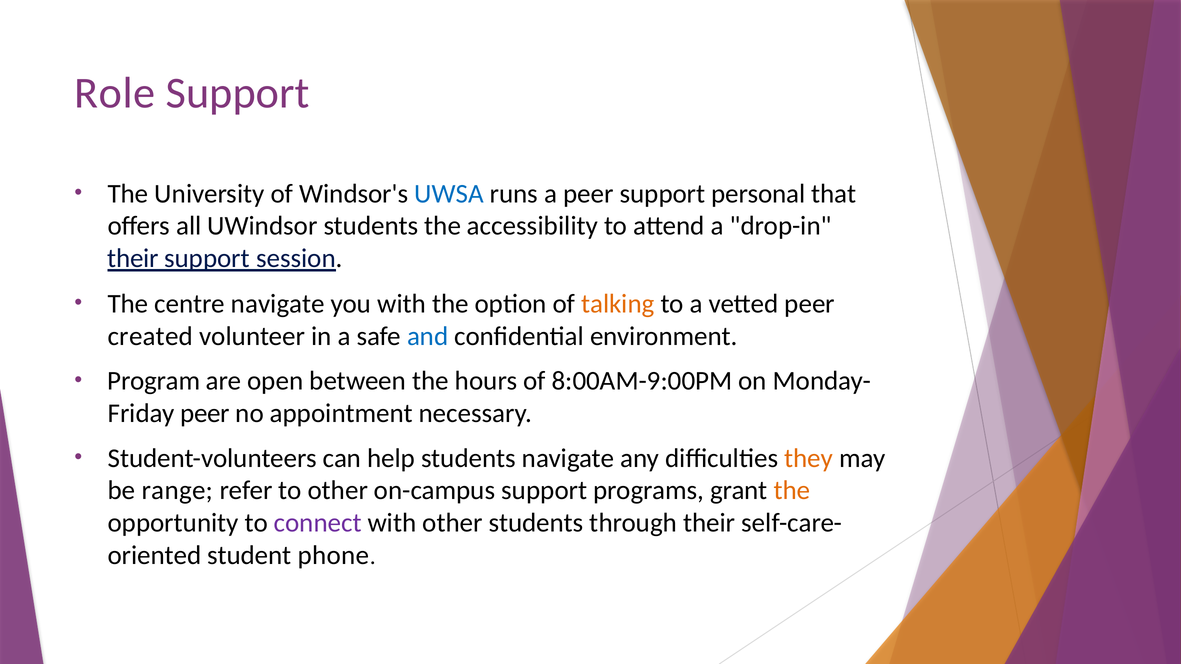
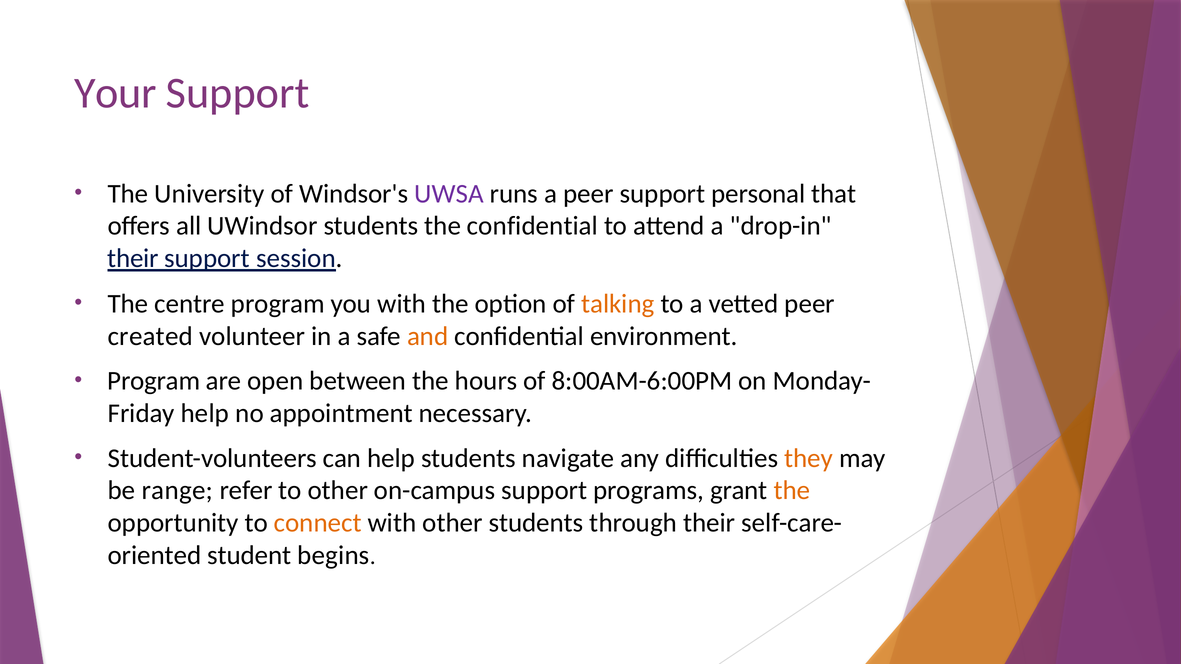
Role: Role -> Your
UWSA colour: blue -> purple
the accessibility: accessibility -> confidential
centre navigate: navigate -> program
and colour: blue -> orange
8:00AM-9:00PM: 8:00AM-9:00PM -> 8:00AM-6:00PM
peer at (205, 414): peer -> help
connect colour: purple -> orange
phone: phone -> begins
